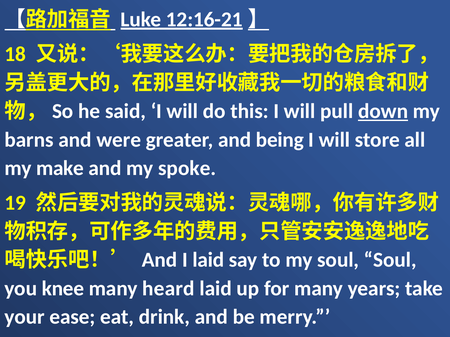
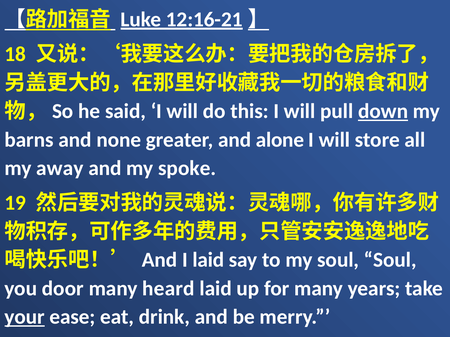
were: were -> none
being: being -> alone
make: make -> away
knee: knee -> door
your underline: none -> present
